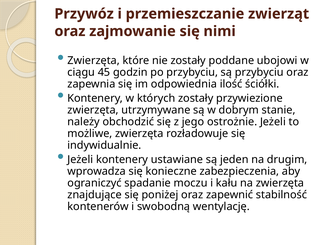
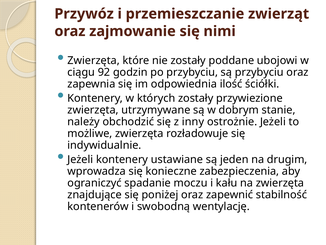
45: 45 -> 92
jego: jego -> inny
